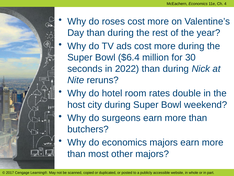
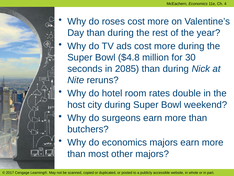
$6.4: $6.4 -> $4.8
2022: 2022 -> 2085
